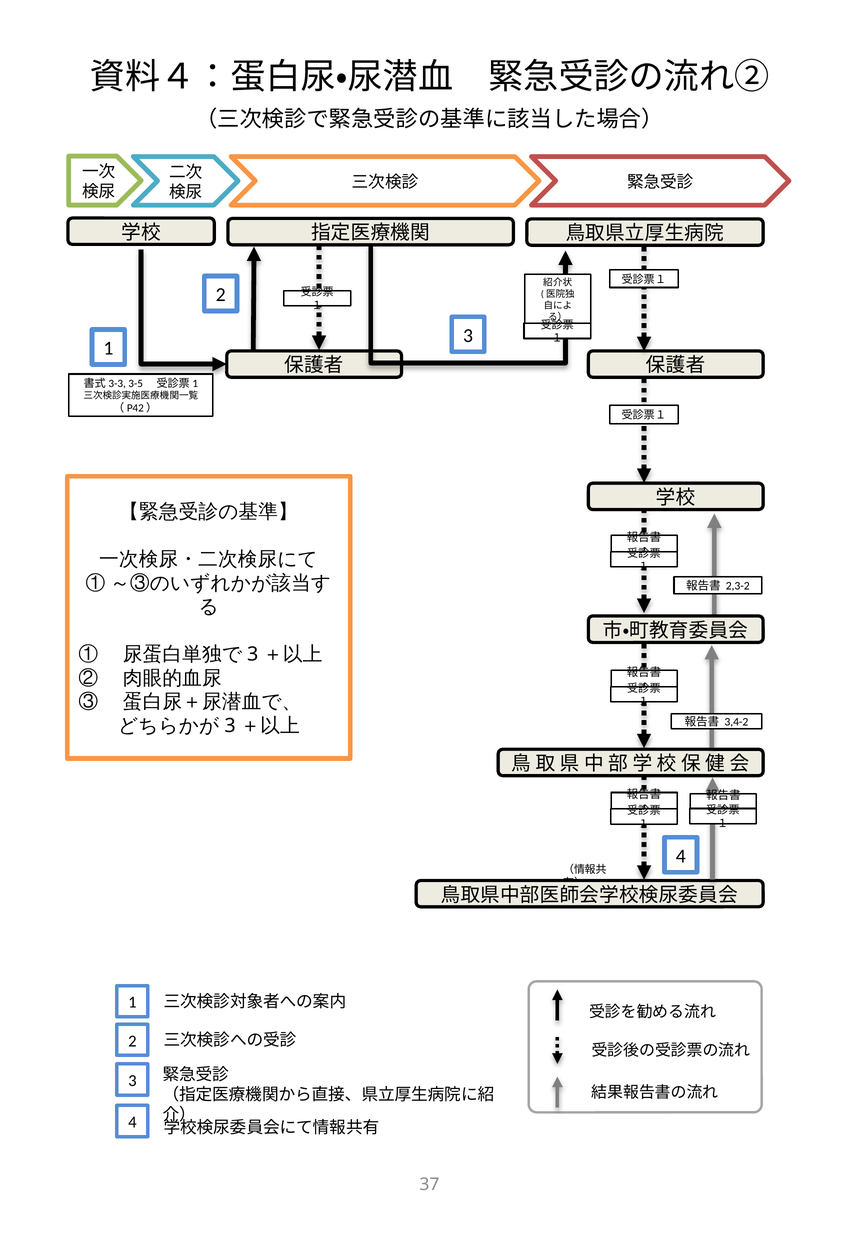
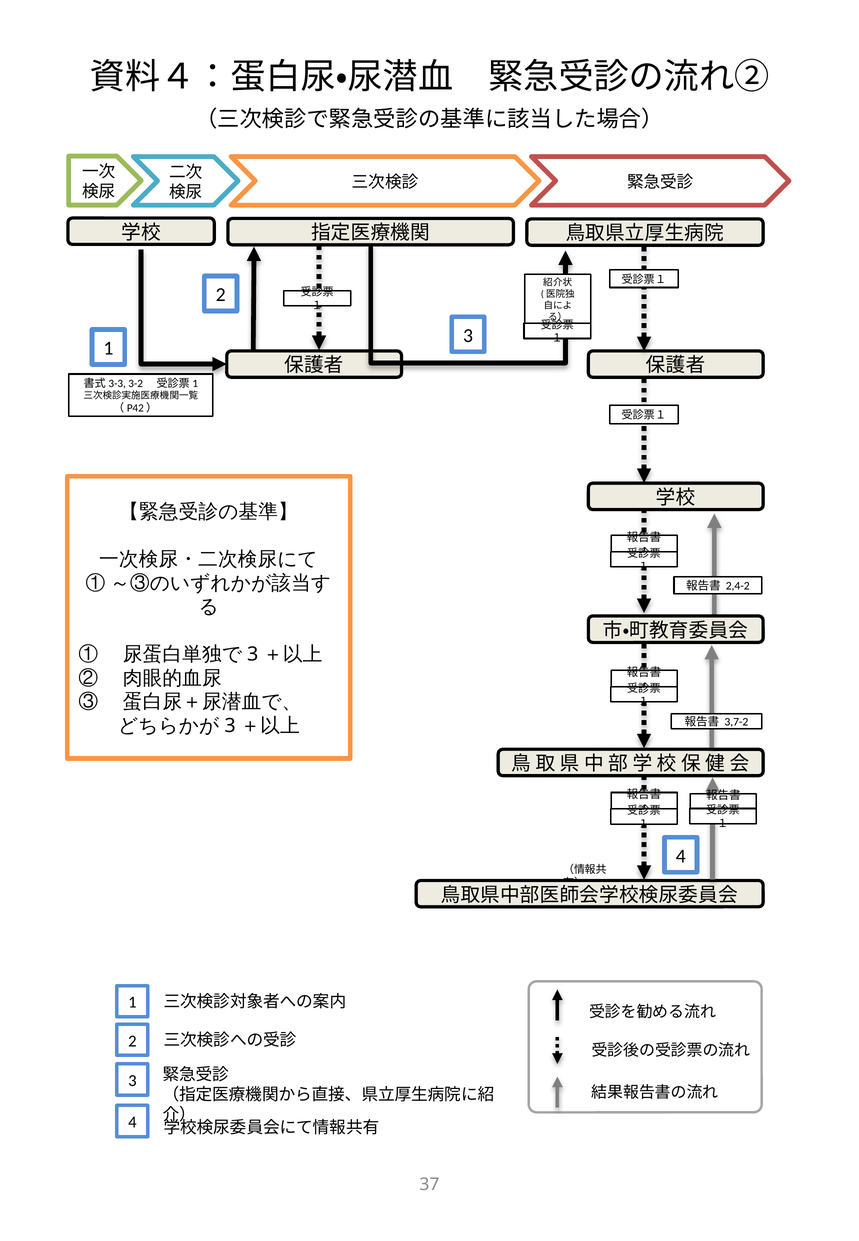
3-5: 3-5 -> 3-2
2,3-2: 2,3-2 -> 2,4-2
3,4-2: 3,4-2 -> 3,7-2
